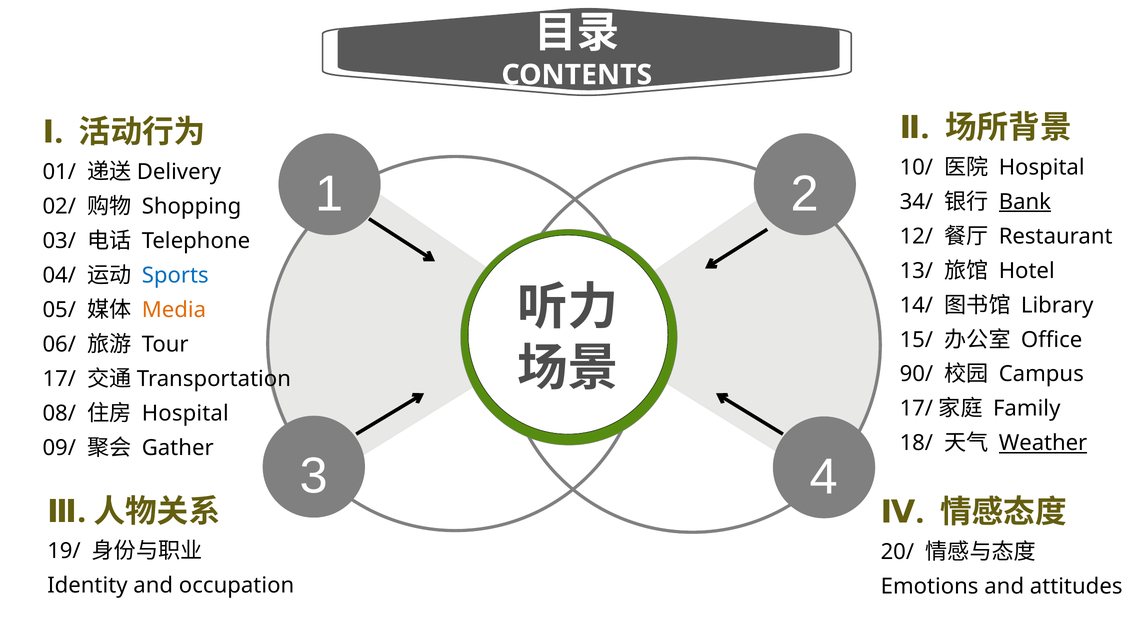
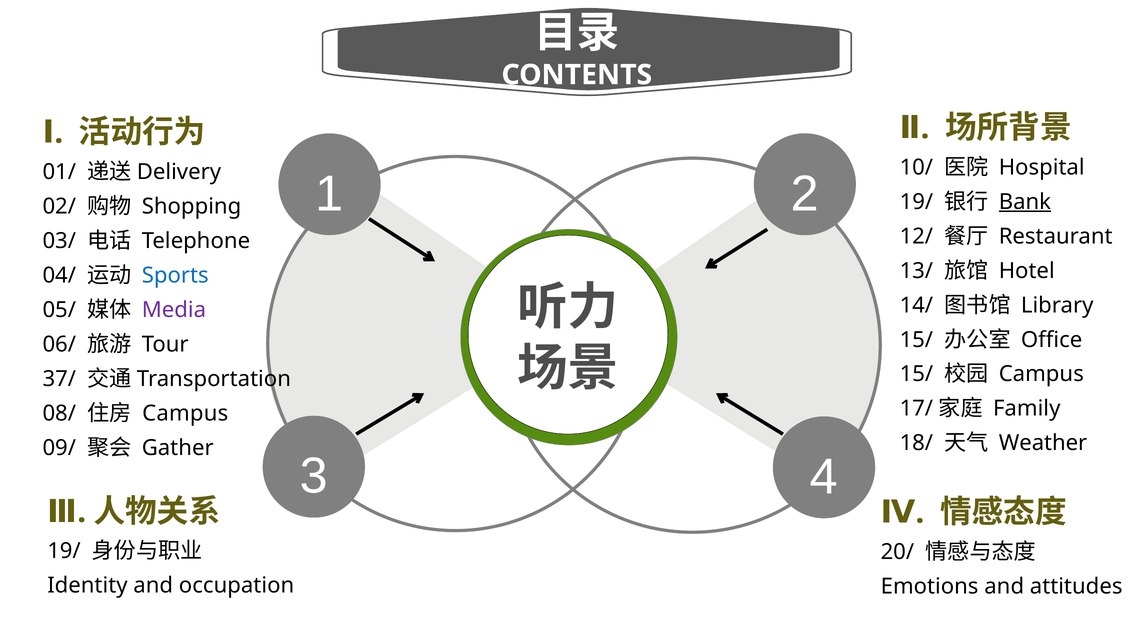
34/ at (916, 202): 34/ -> 19/
Media colour: orange -> purple
90/ at (916, 374): 90/ -> 15/
17/: 17/ -> 37/
Hospital at (185, 413): Hospital -> Campus
Weather underline: present -> none
